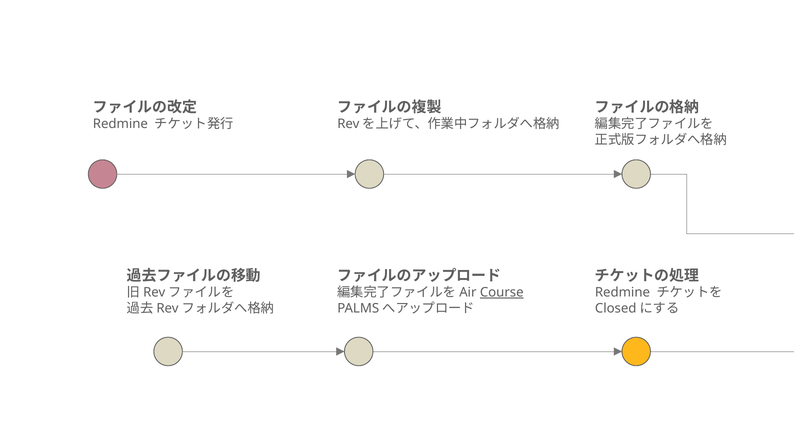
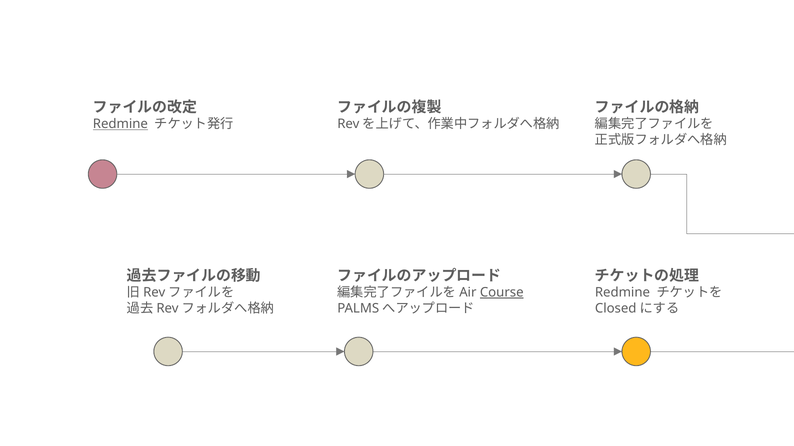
Redmine at (120, 124) underline: none -> present
